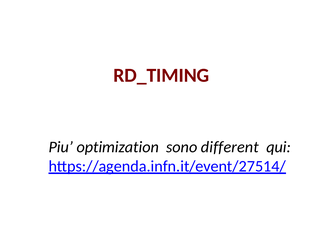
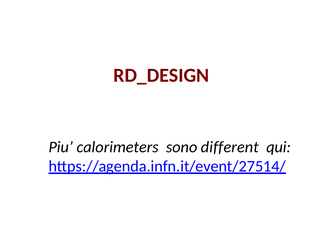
RD_TIMING: RD_TIMING -> RD_DESIGN
optimization: optimization -> calorimeters
